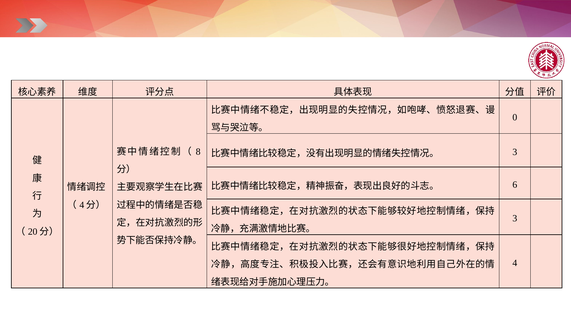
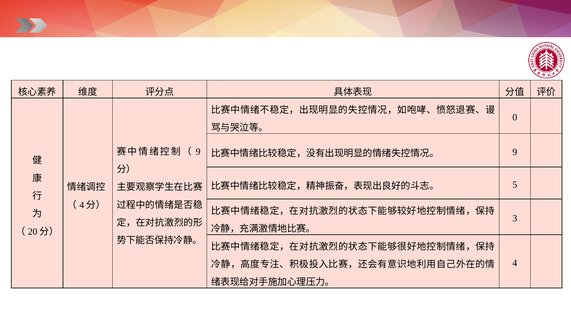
8 at (198, 152): 8 -> 9
3 at (515, 152): 3 -> 9
6: 6 -> 5
